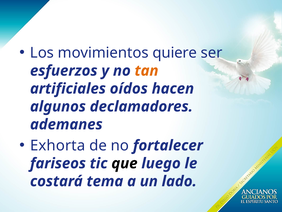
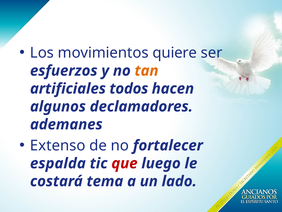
oídos: oídos -> todos
Exhorta: Exhorta -> Extenso
fariseos: fariseos -> espalda
que colour: black -> red
